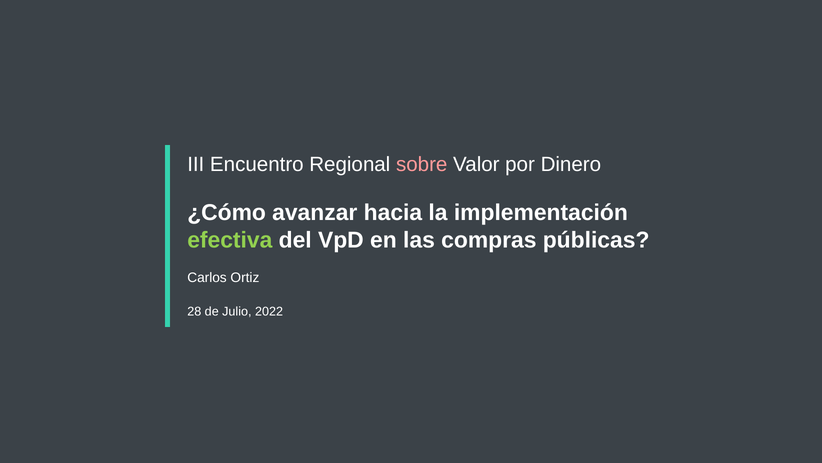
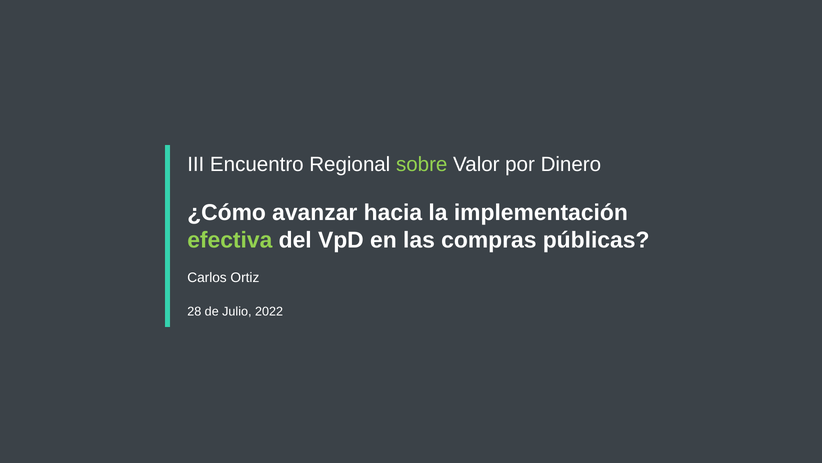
sobre colour: pink -> light green
